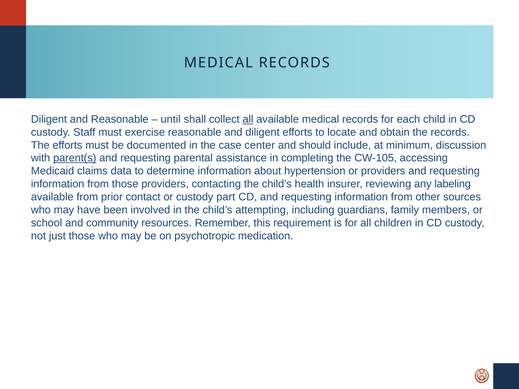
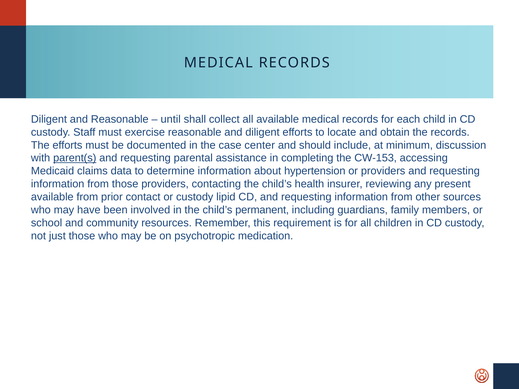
all at (248, 119) underline: present -> none
CW-105: CW-105 -> CW-153
labeling: labeling -> present
part: part -> lipid
attempting: attempting -> permanent
